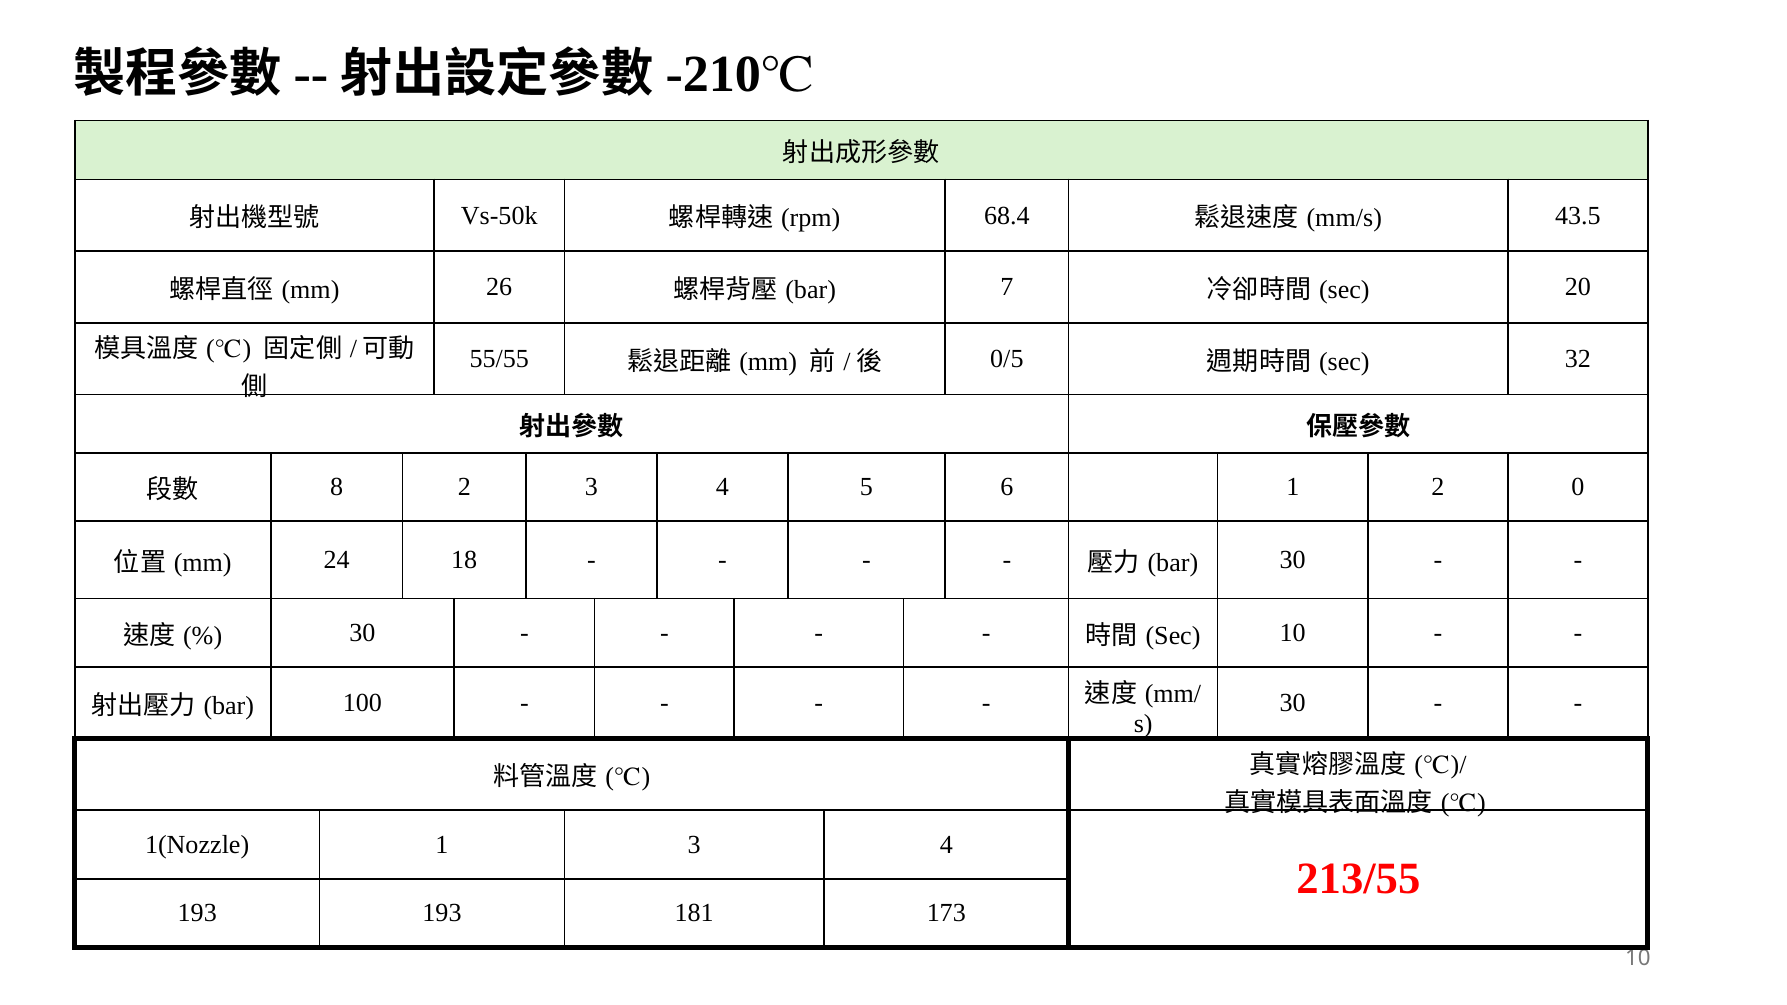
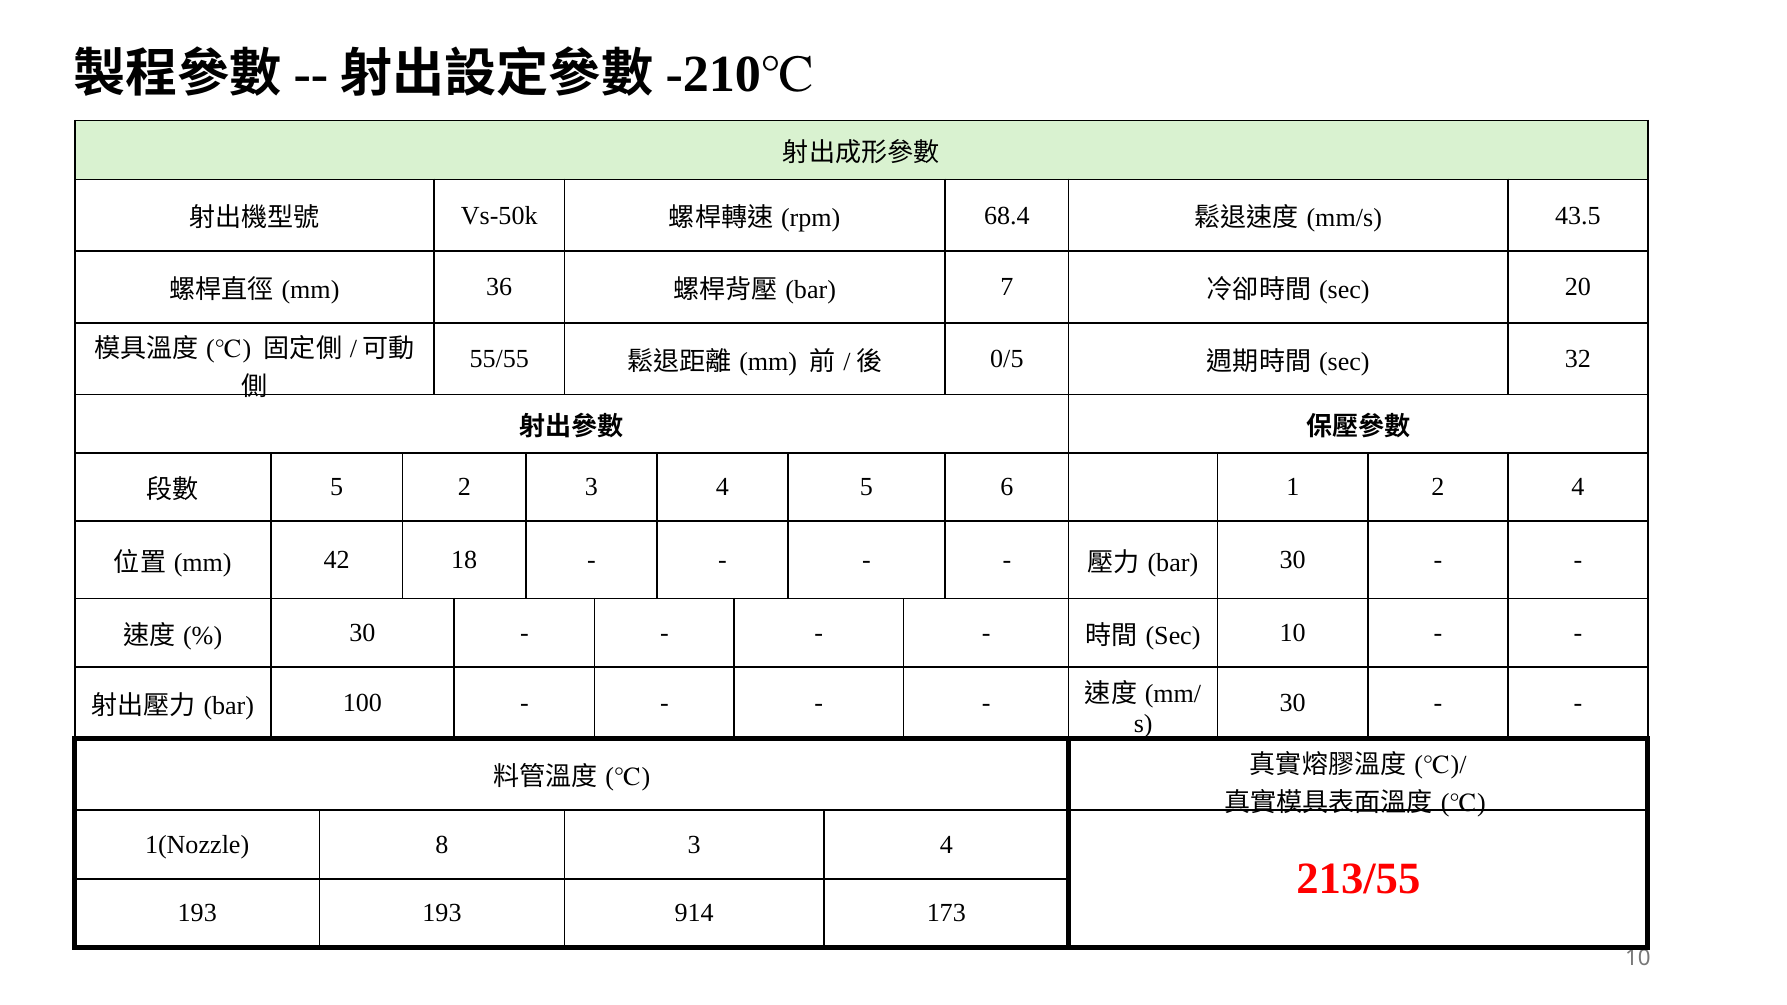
26: 26 -> 36
8 at (337, 487): 8 -> 5
2 0: 0 -> 4
24: 24 -> 42
1(Nozzle 1: 1 -> 8
181: 181 -> 914
